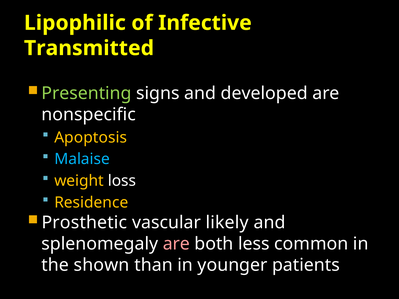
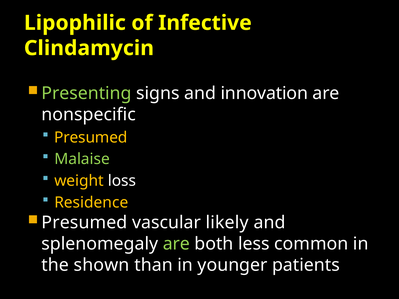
Transmitted: Transmitted -> Clindamycin
developed: developed -> innovation
Apoptosis at (91, 138): Apoptosis -> Presumed
Malaise colour: light blue -> light green
Prosthetic at (84, 223): Prosthetic -> Presumed
are at (176, 244) colour: pink -> light green
